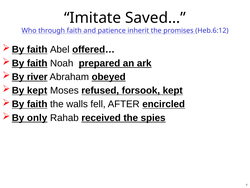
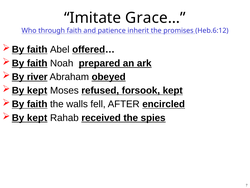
Saved…: Saved… -> Grace…
only at (37, 118): only -> kept
